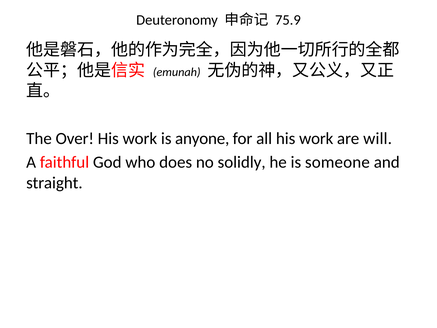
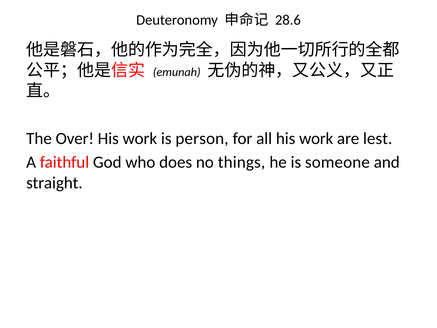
75.9: 75.9 -> 28.6
anyone: anyone -> person
will: will -> lest
solidly: solidly -> things
